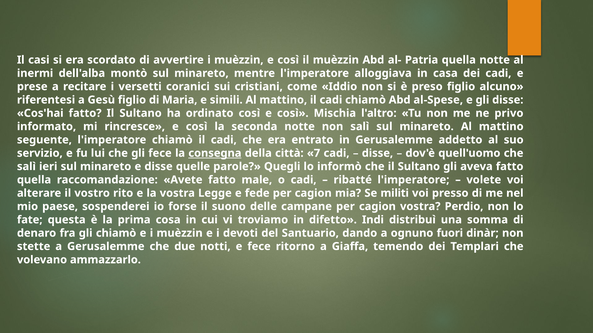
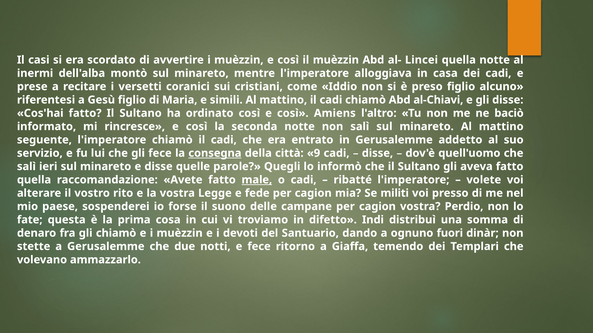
Patria: Patria -> Lincei
al-Spese: al-Spese -> al-Chiavi
Mischia: Mischia -> Amiens
privo: privo -> baciò
7: 7 -> 9
male underline: none -> present
